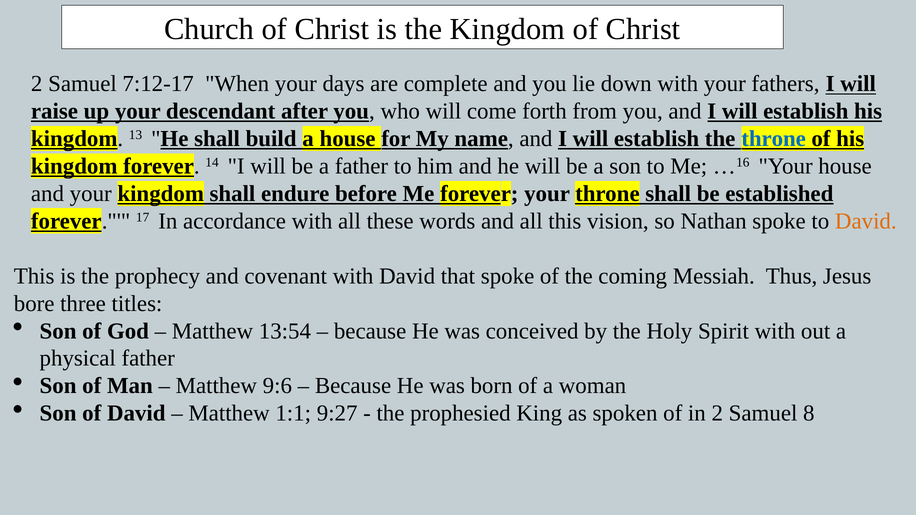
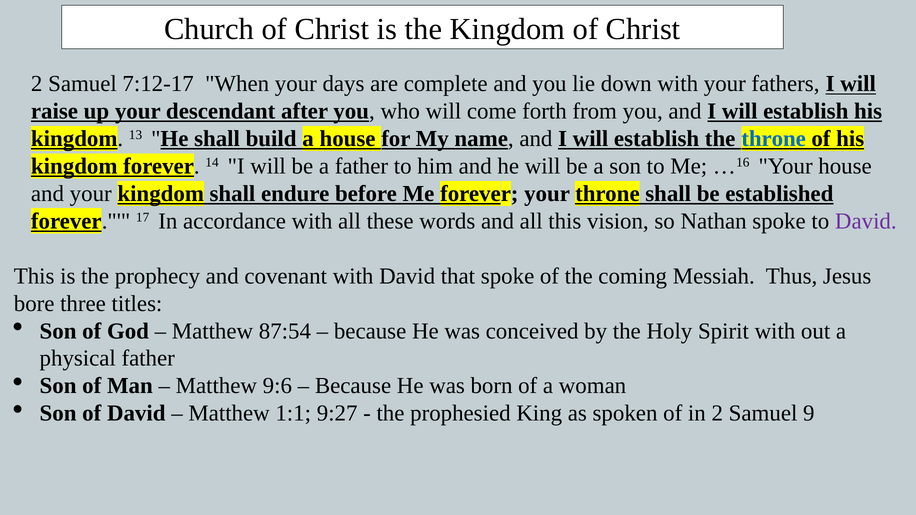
David at (866, 221) colour: orange -> purple
13:54: 13:54 -> 87:54
8: 8 -> 9
